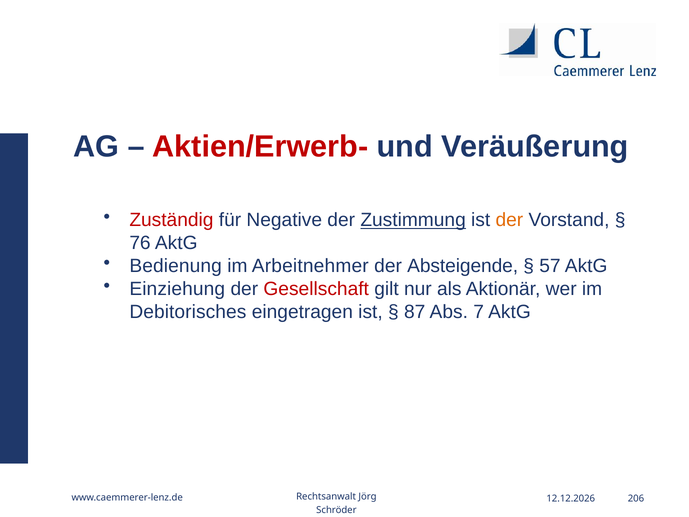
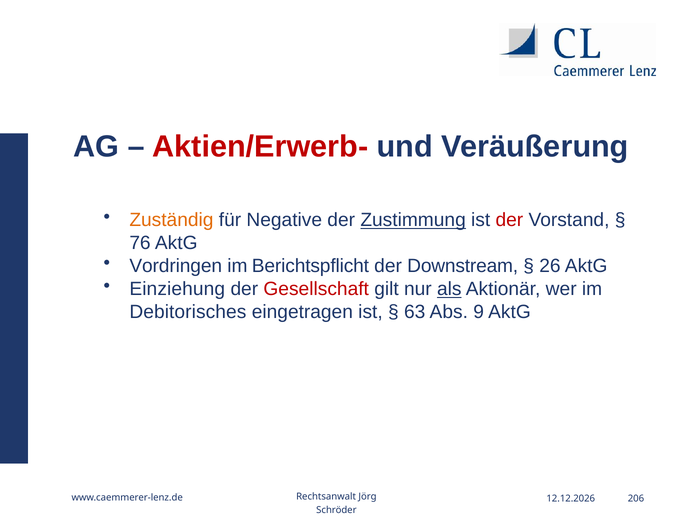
Zuständig colour: red -> orange
der at (509, 220) colour: orange -> red
Bedienung: Bedienung -> Vordringen
Arbeitnehmer: Arbeitnehmer -> Berichtspflicht
Absteigende: Absteigende -> Downstream
57: 57 -> 26
als underline: none -> present
87: 87 -> 63
7: 7 -> 9
